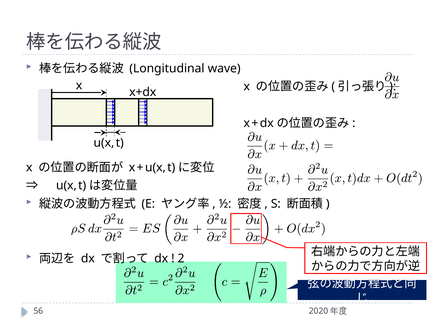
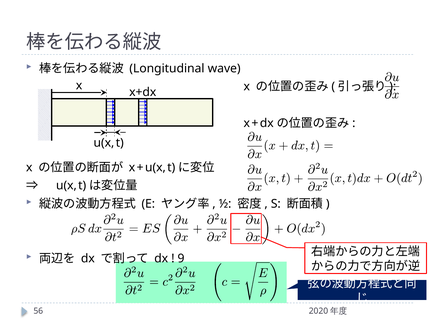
2: 2 -> 9
